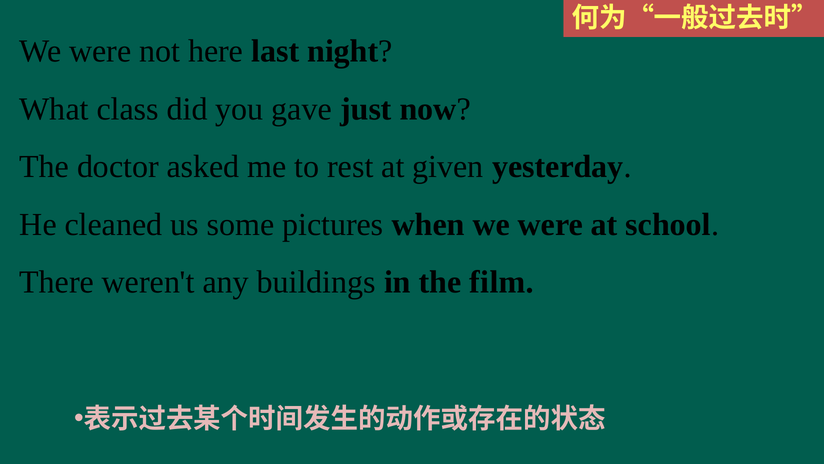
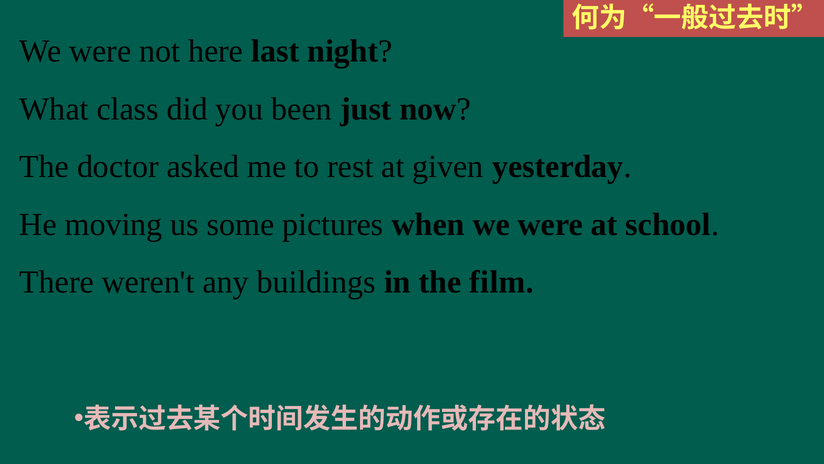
gave: gave -> been
cleaned: cleaned -> moving
